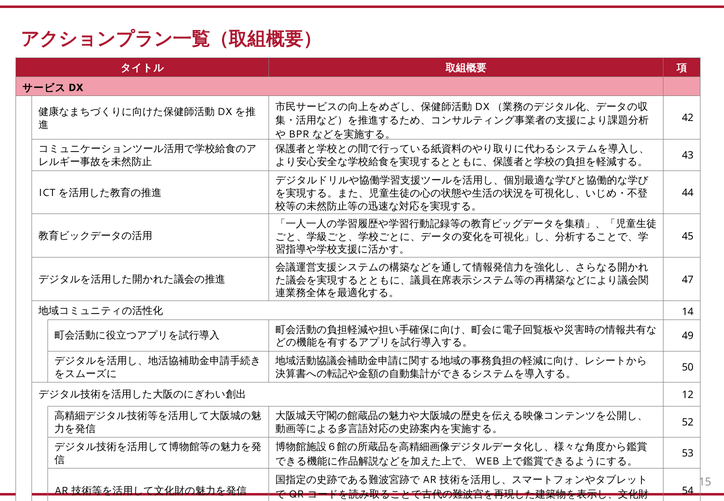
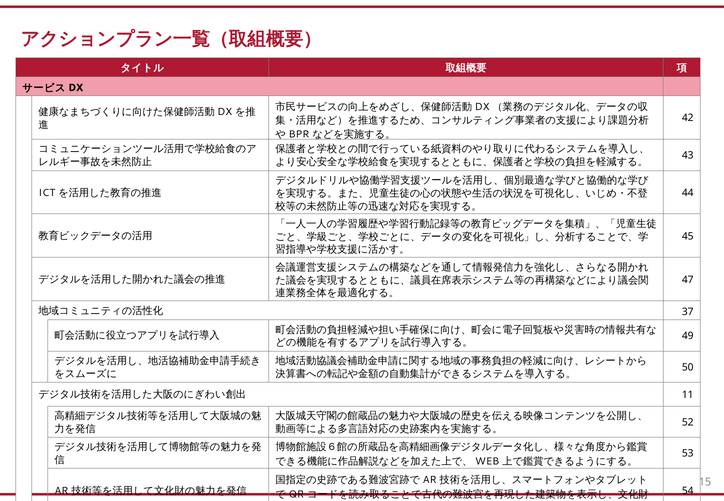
14: 14 -> 37
12: 12 -> 11
